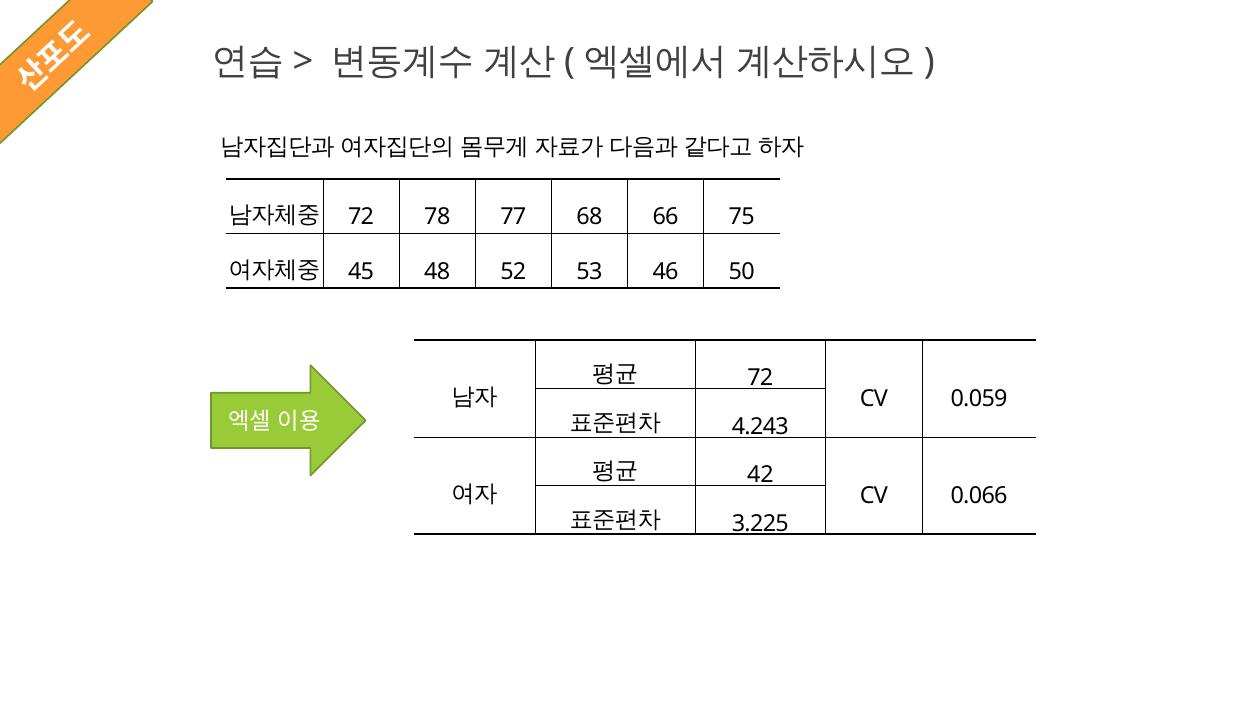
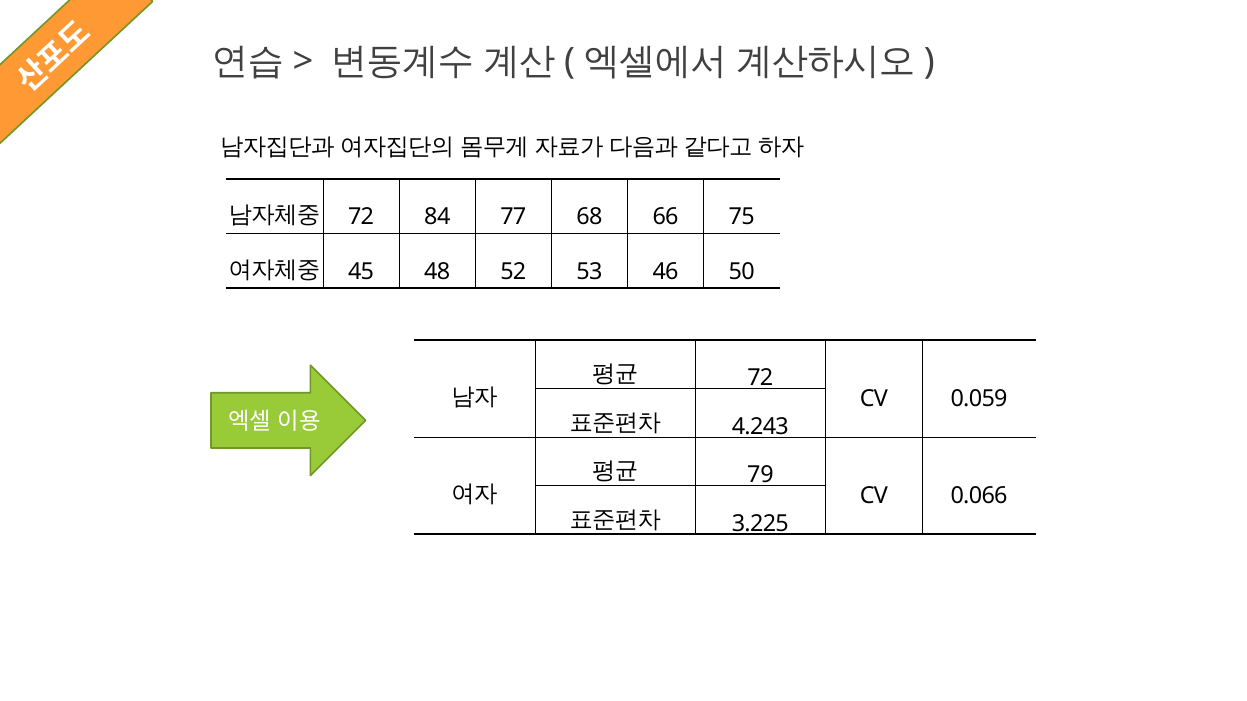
78: 78 -> 84
42: 42 -> 79
